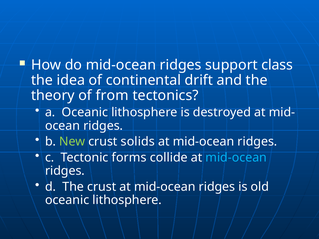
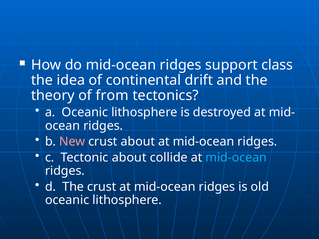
New colour: light green -> pink
crust solids: solids -> about
Tectonic forms: forms -> about
